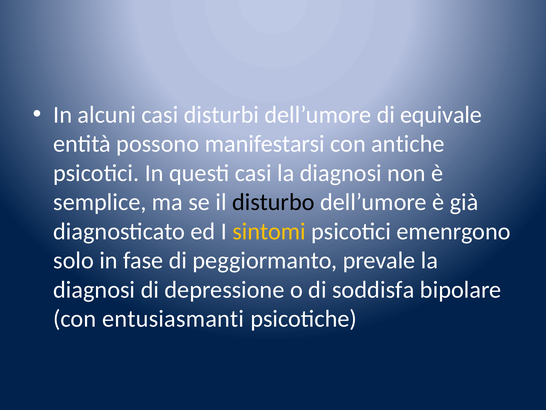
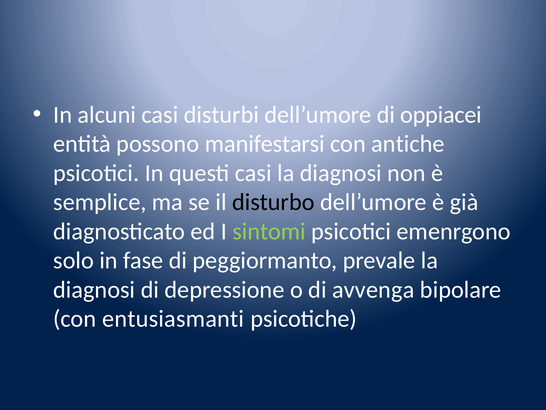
equivale: equivale -> oppiacei
sintomi colour: yellow -> light green
soddisfa: soddisfa -> avvenga
